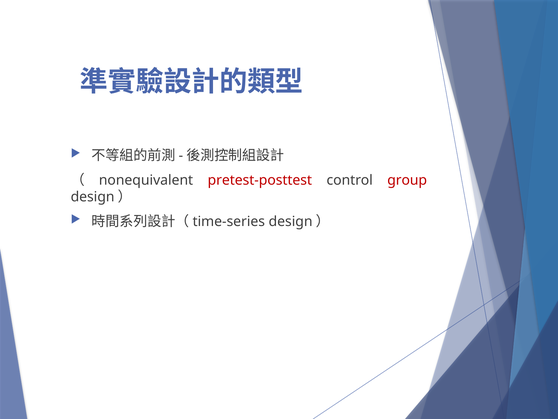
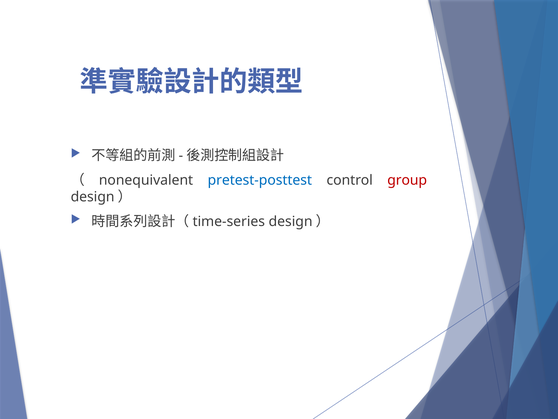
pretest-posttest colour: red -> blue
